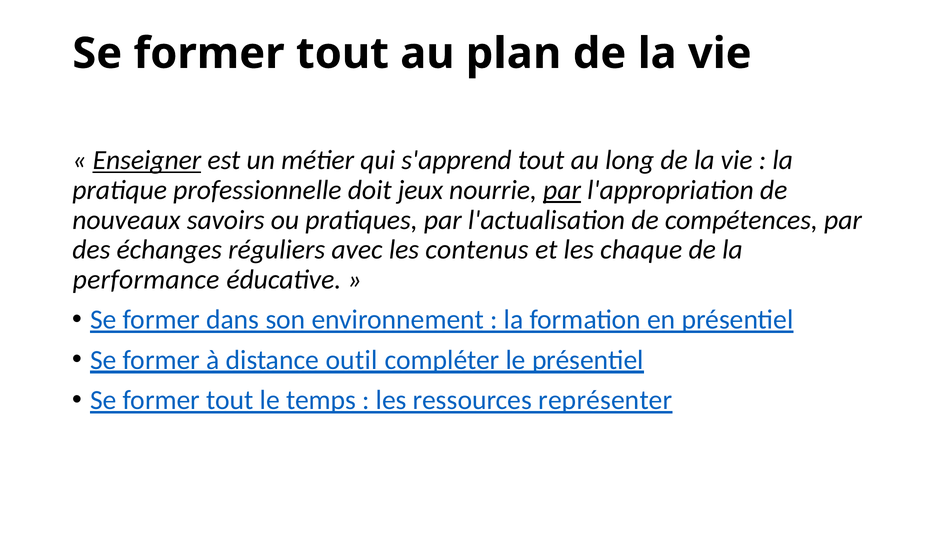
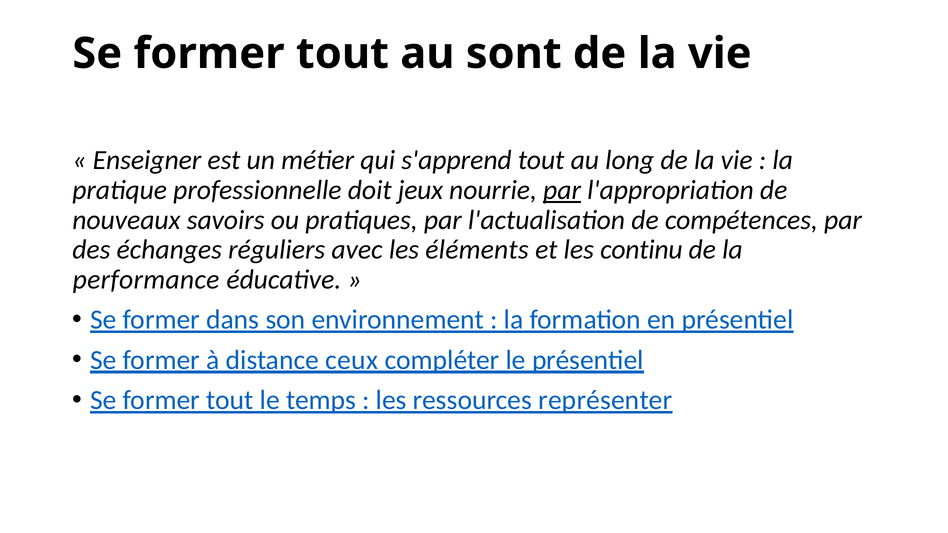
plan: plan -> sont
Enseigner underline: present -> none
contenus: contenus -> éléments
chaque: chaque -> continu
outil: outil -> ceux
